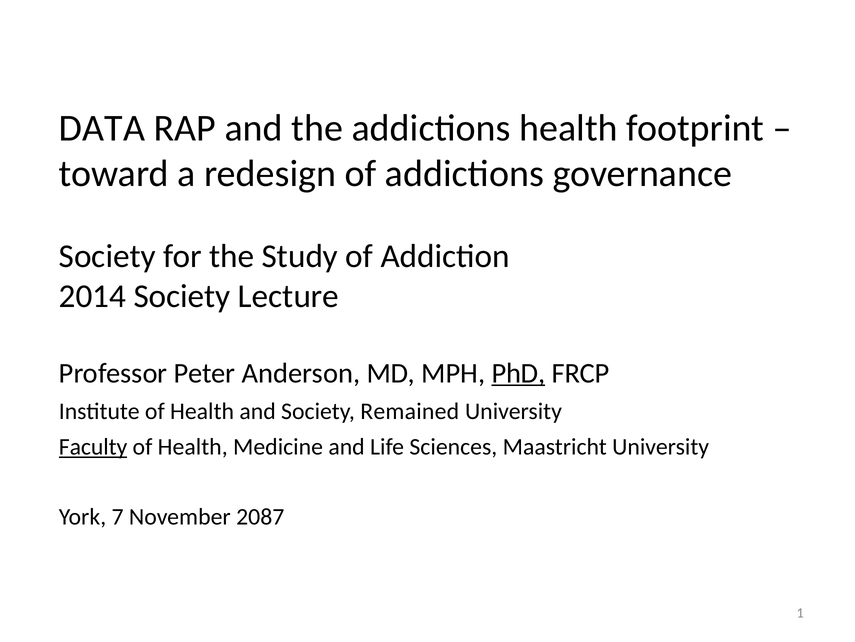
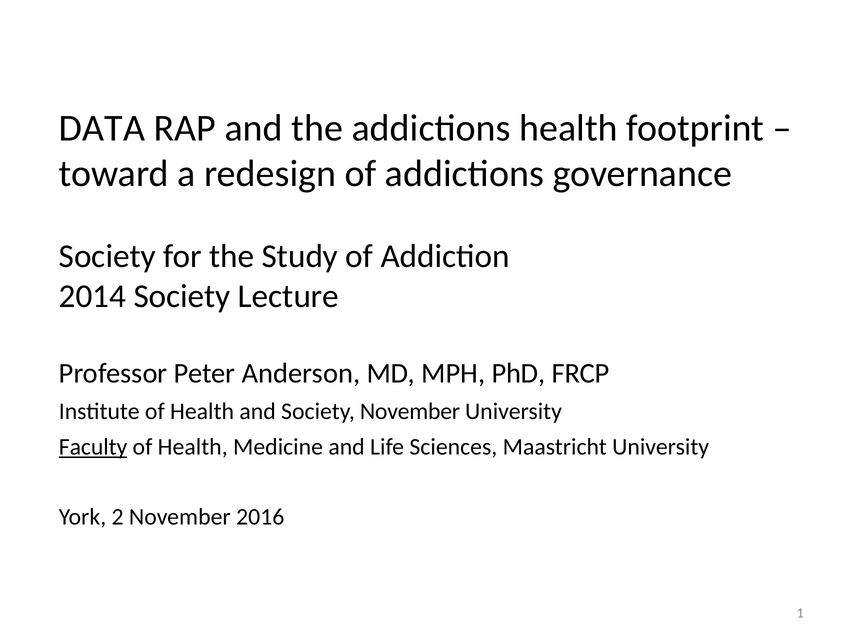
PhD underline: present -> none
Society Remained: Remained -> November
7: 7 -> 2
2087: 2087 -> 2016
